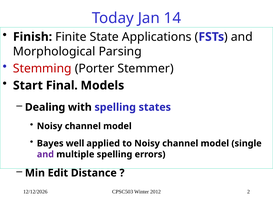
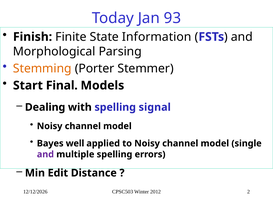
14: 14 -> 93
Applications: Applications -> Information
Stemming colour: red -> orange
states: states -> signal
